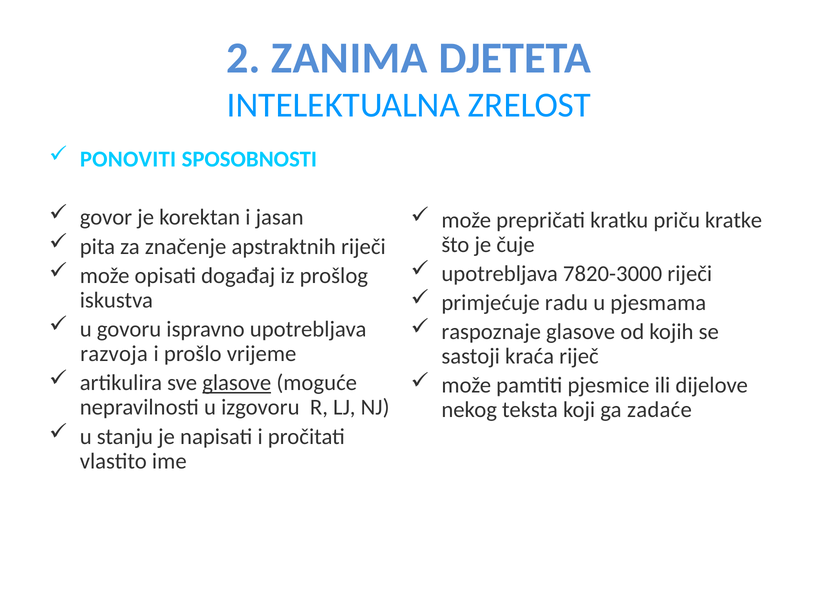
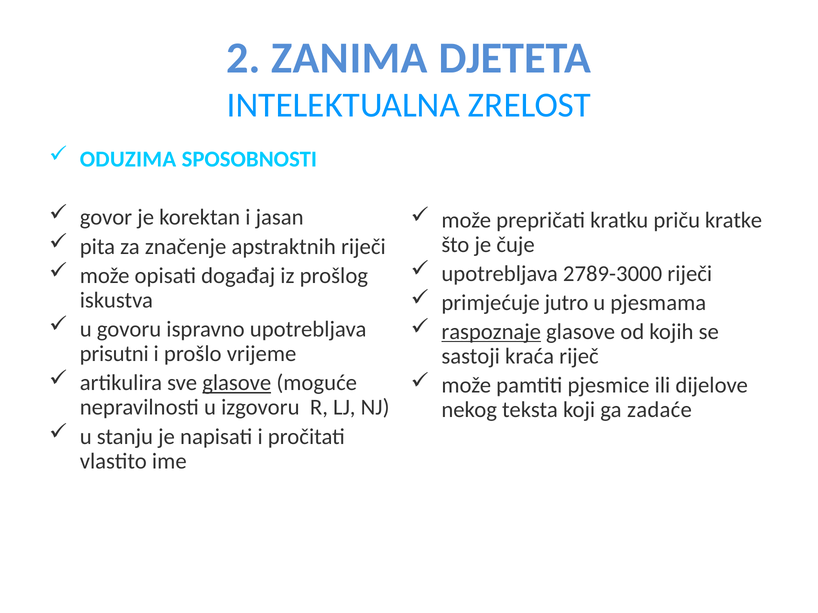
PONOVITI: PONOVITI -> ODUZIMA
7820-3000: 7820-3000 -> 2789-3000
radu: radu -> jutro
raspoznaje underline: none -> present
razvoja: razvoja -> prisutni
